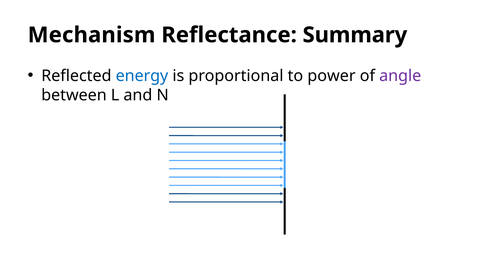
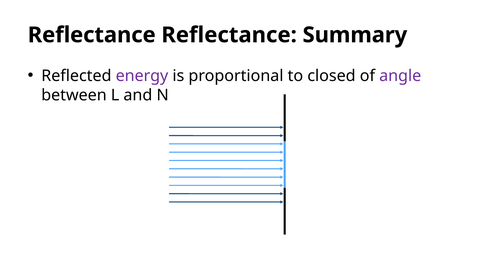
Mechanism at (92, 35): Mechanism -> Reflectance
energy colour: blue -> purple
power: power -> closed
